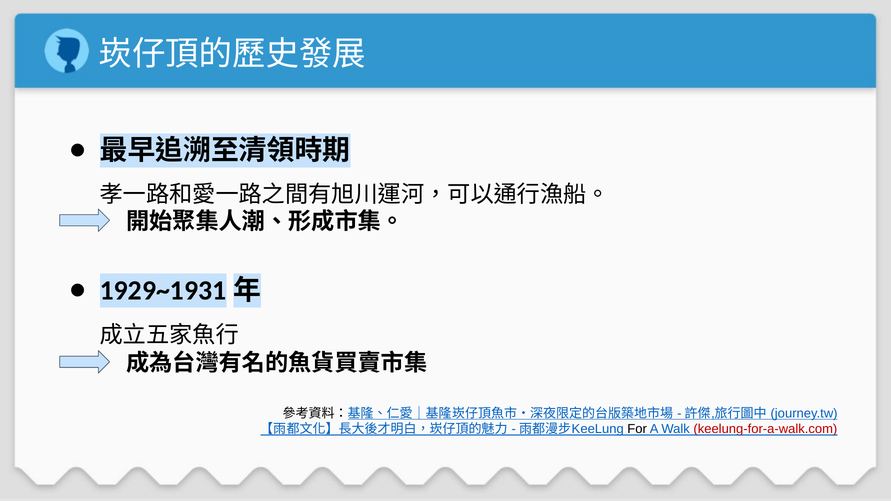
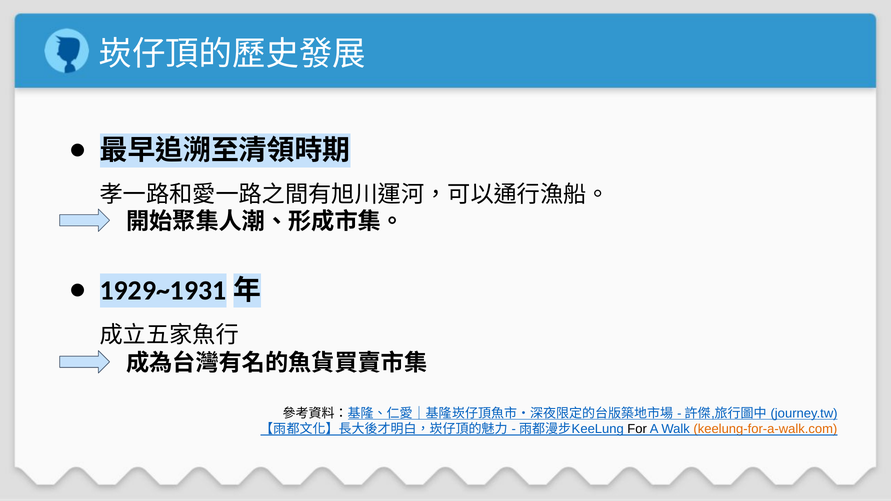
keelung-for-a-walk.com colour: red -> orange
